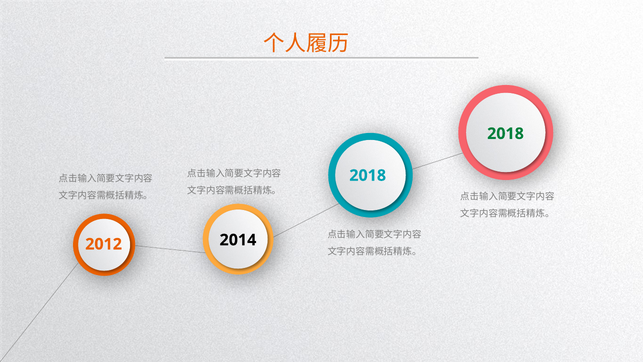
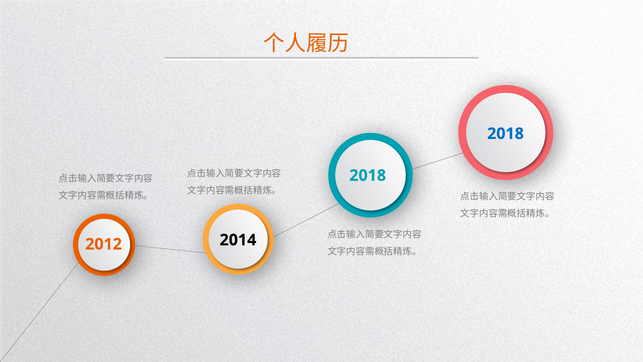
2018 at (506, 134) colour: green -> blue
